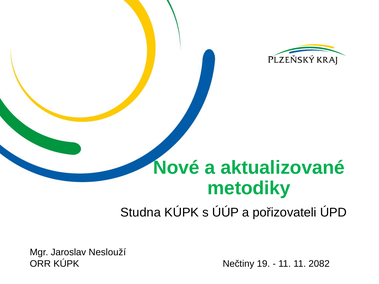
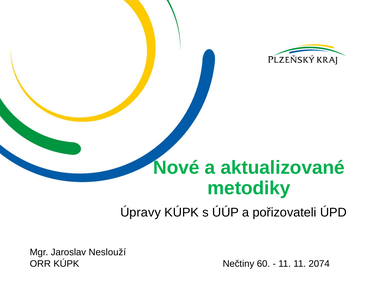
Studna: Studna -> Úpravy
19: 19 -> 60
2082: 2082 -> 2074
